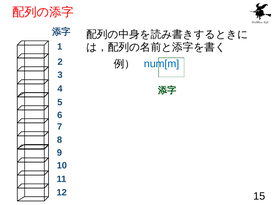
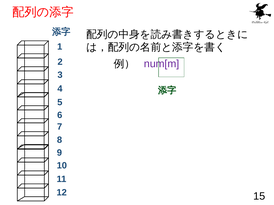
num[m colour: blue -> purple
